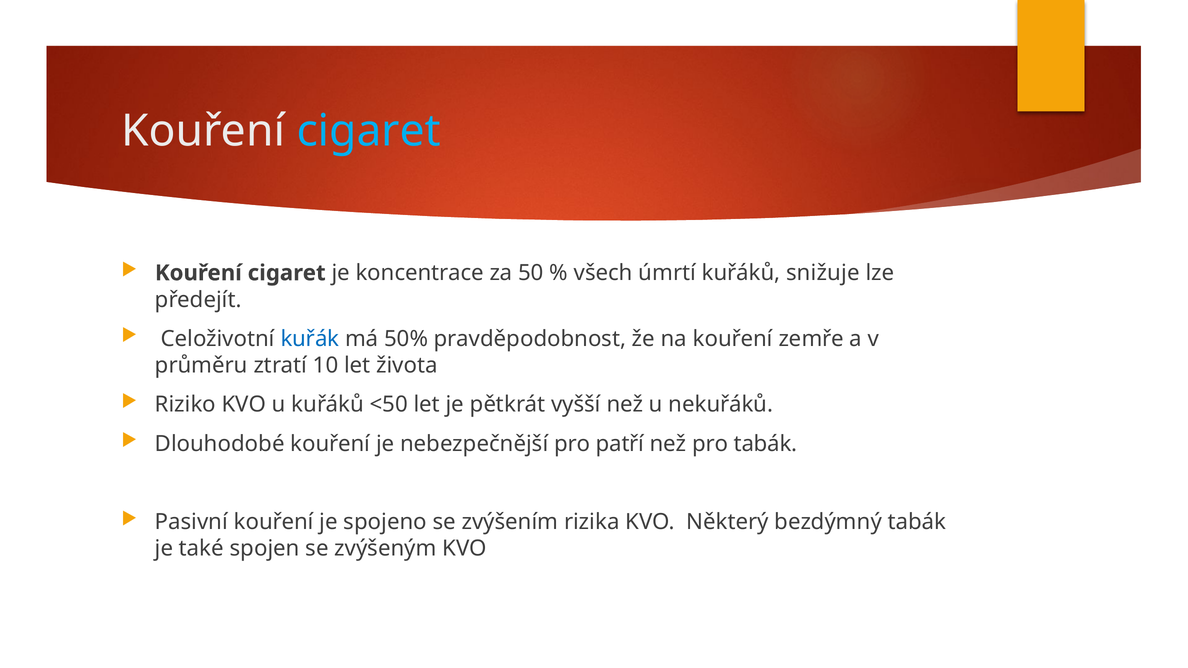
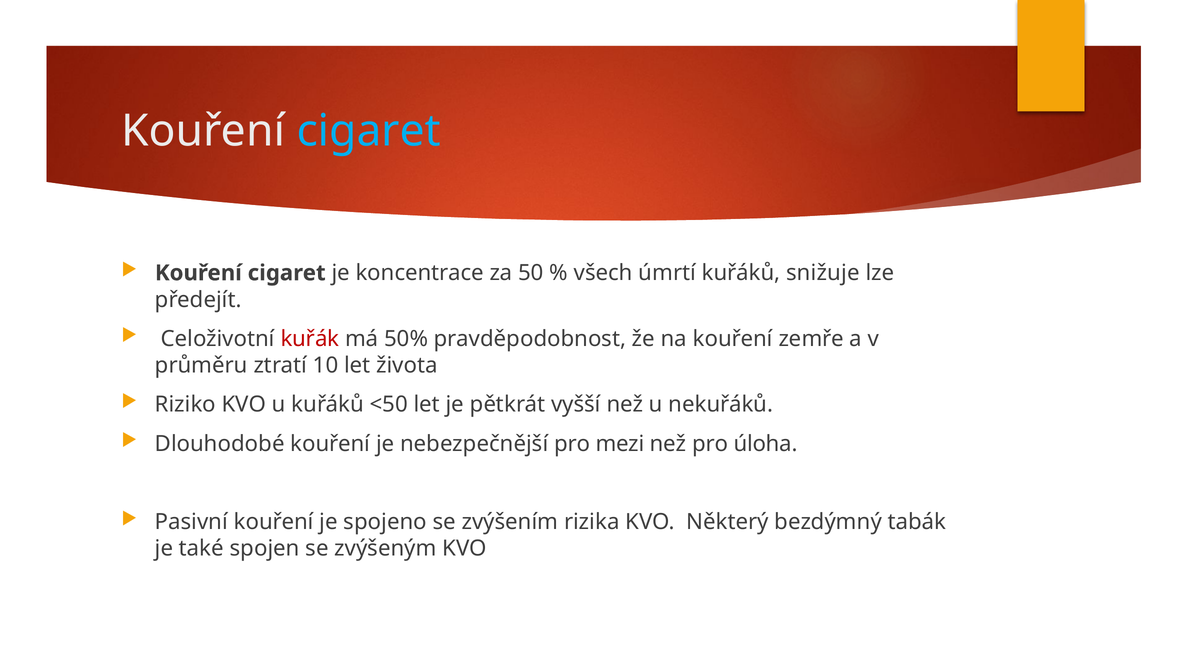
kuřák colour: blue -> red
patří: patří -> mezi
pro tabák: tabák -> úloha
